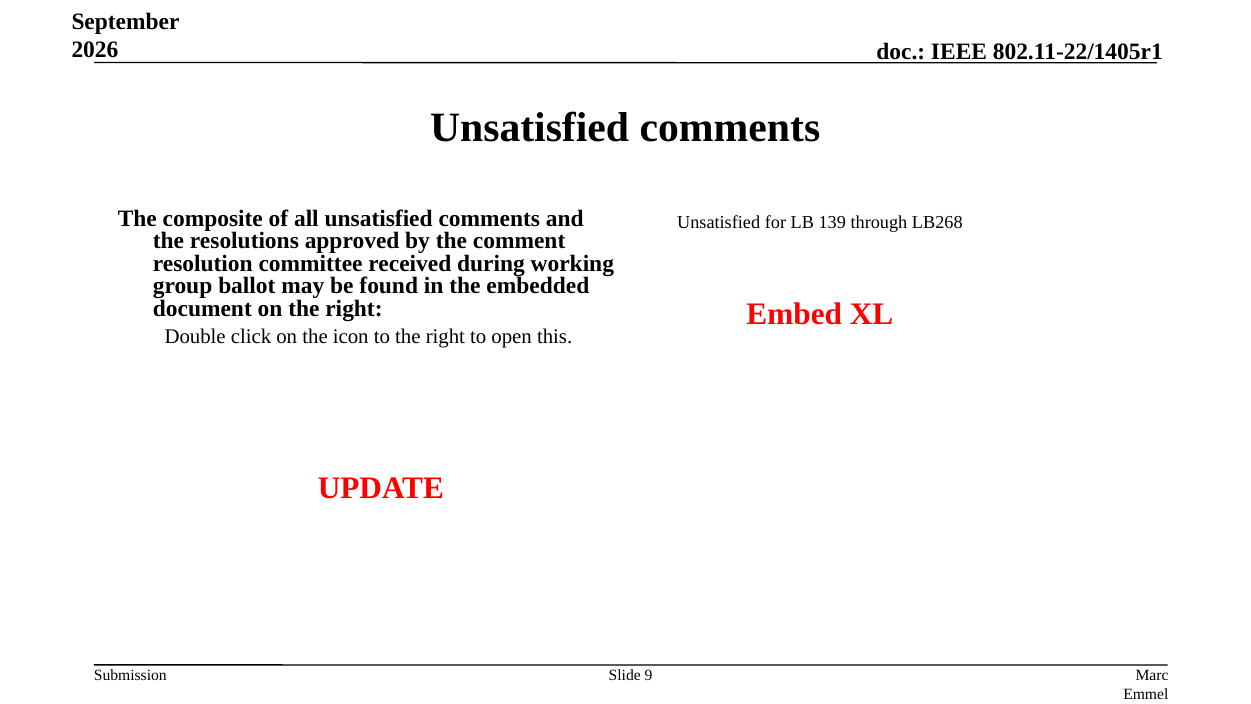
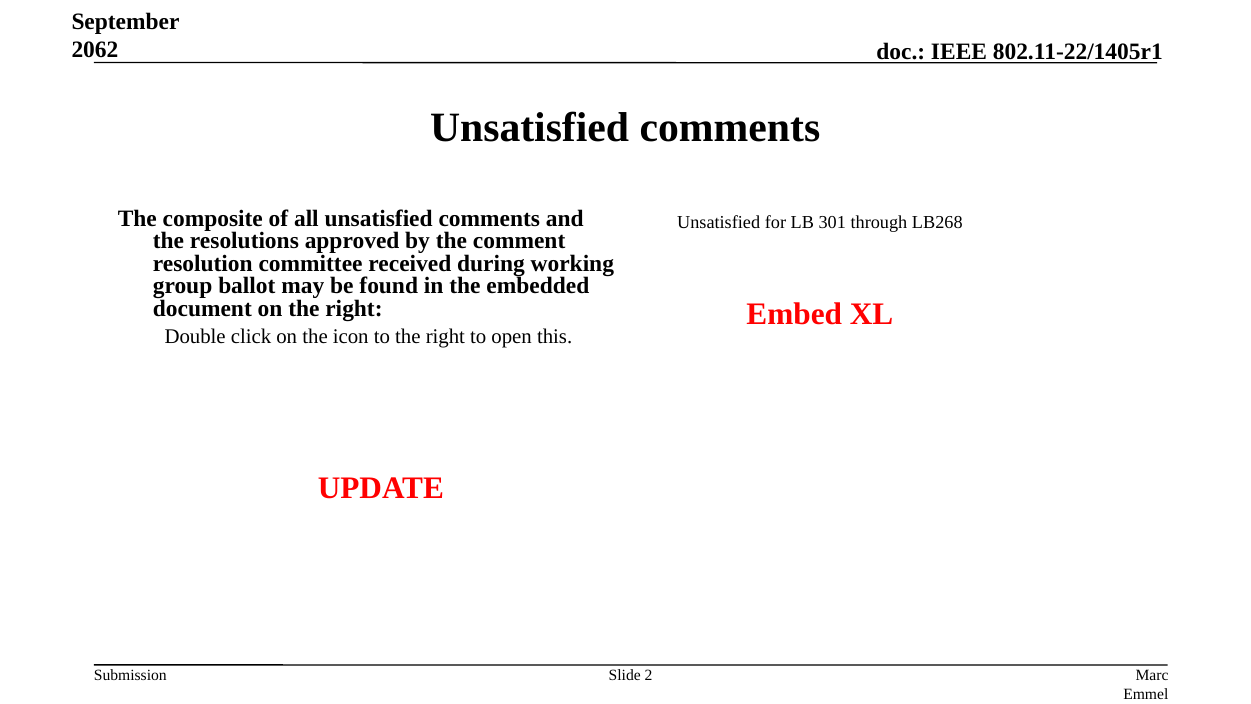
2026: 2026 -> 2062
139: 139 -> 301
9: 9 -> 2
